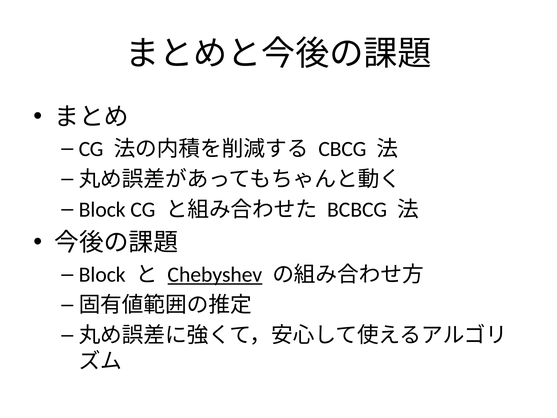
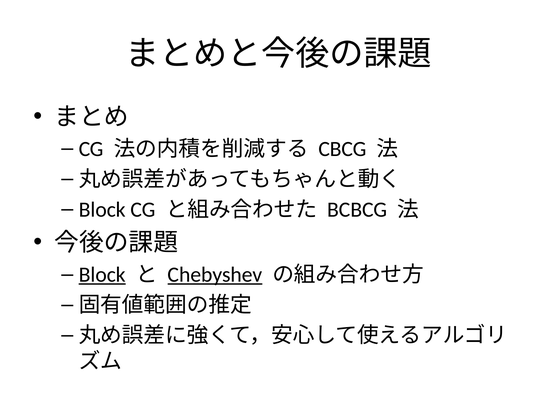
Block at (102, 275) underline: none -> present
